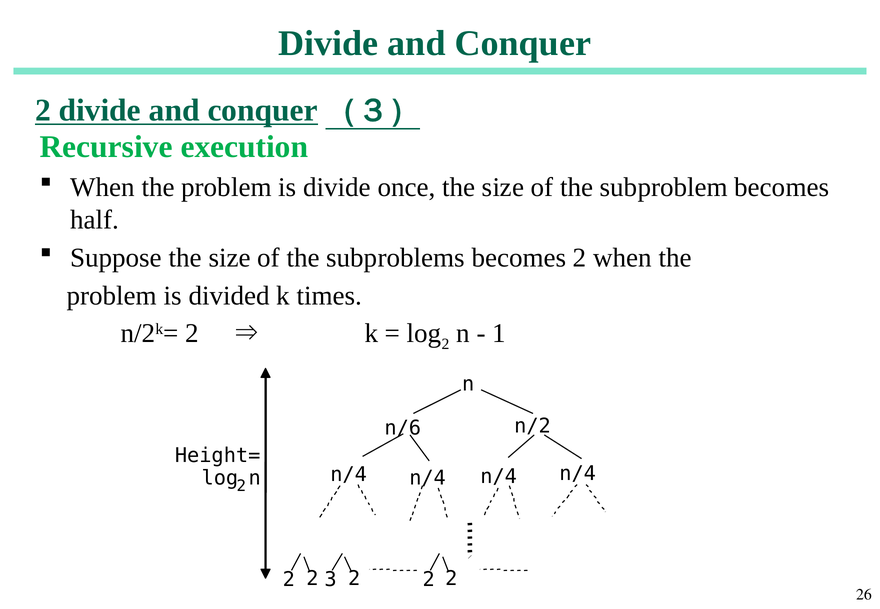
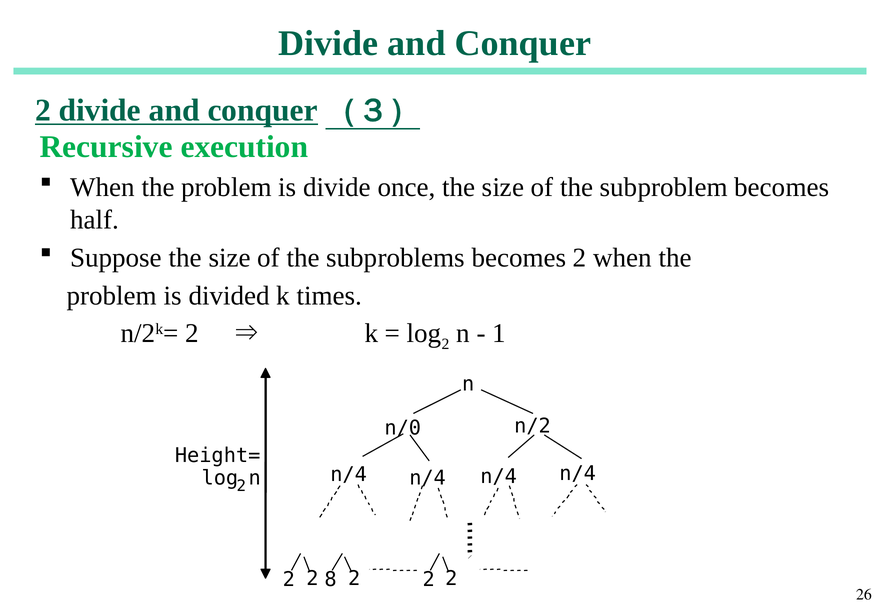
n/6: n/6 -> n/0
3: 3 -> 8
